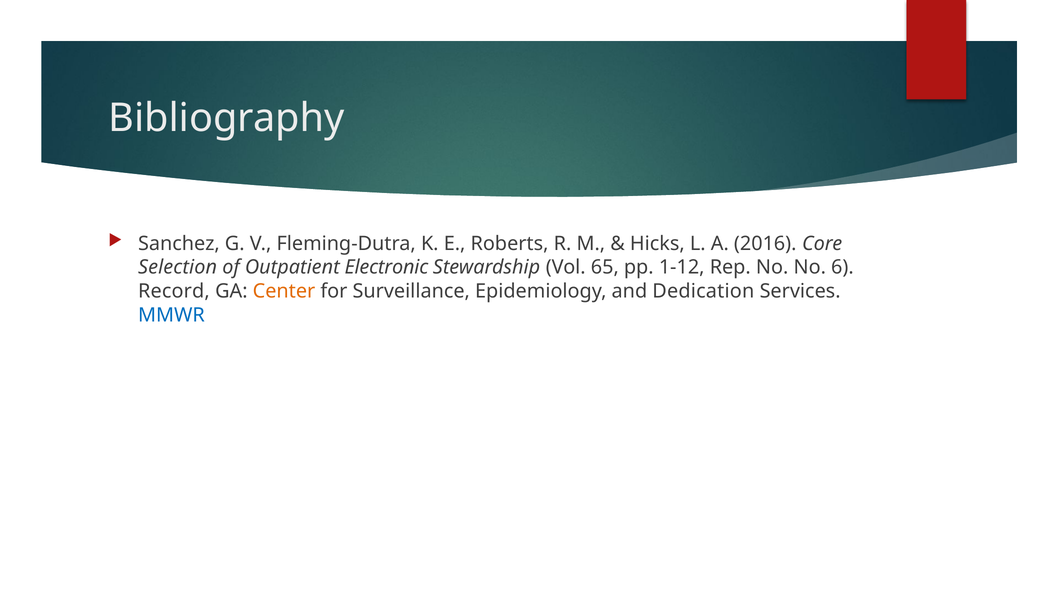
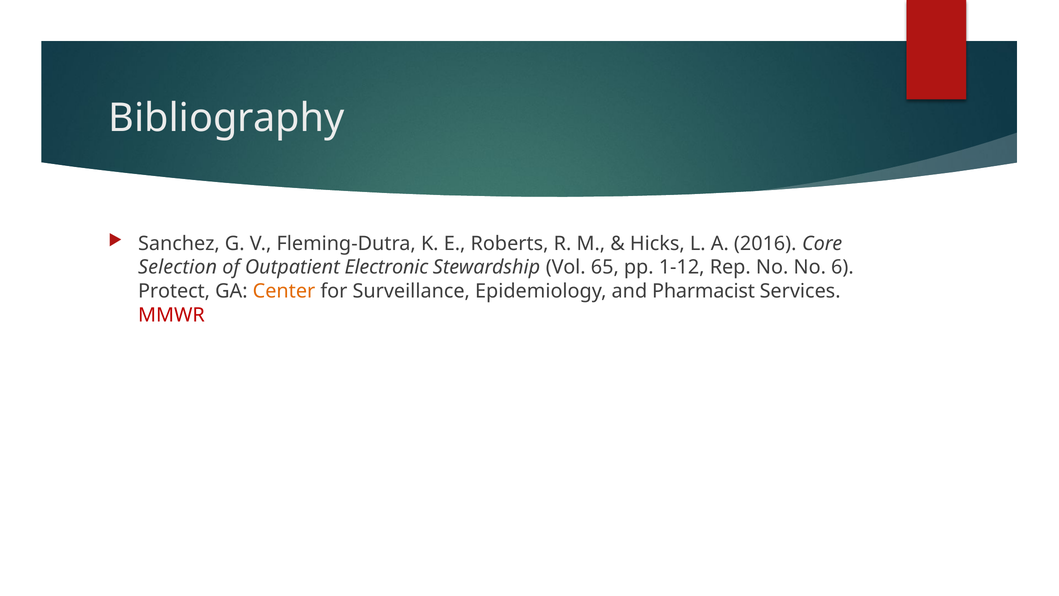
Record: Record -> Protect
Dedication: Dedication -> Pharmacist
MMWR colour: blue -> red
